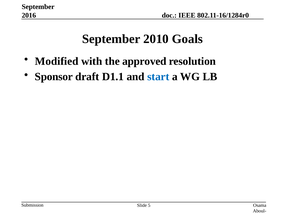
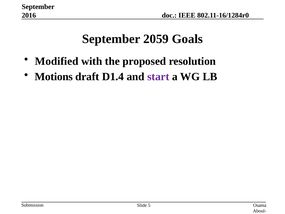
2010: 2010 -> 2059
approved: approved -> proposed
Sponsor: Sponsor -> Motions
D1.1: D1.1 -> D1.4
start colour: blue -> purple
